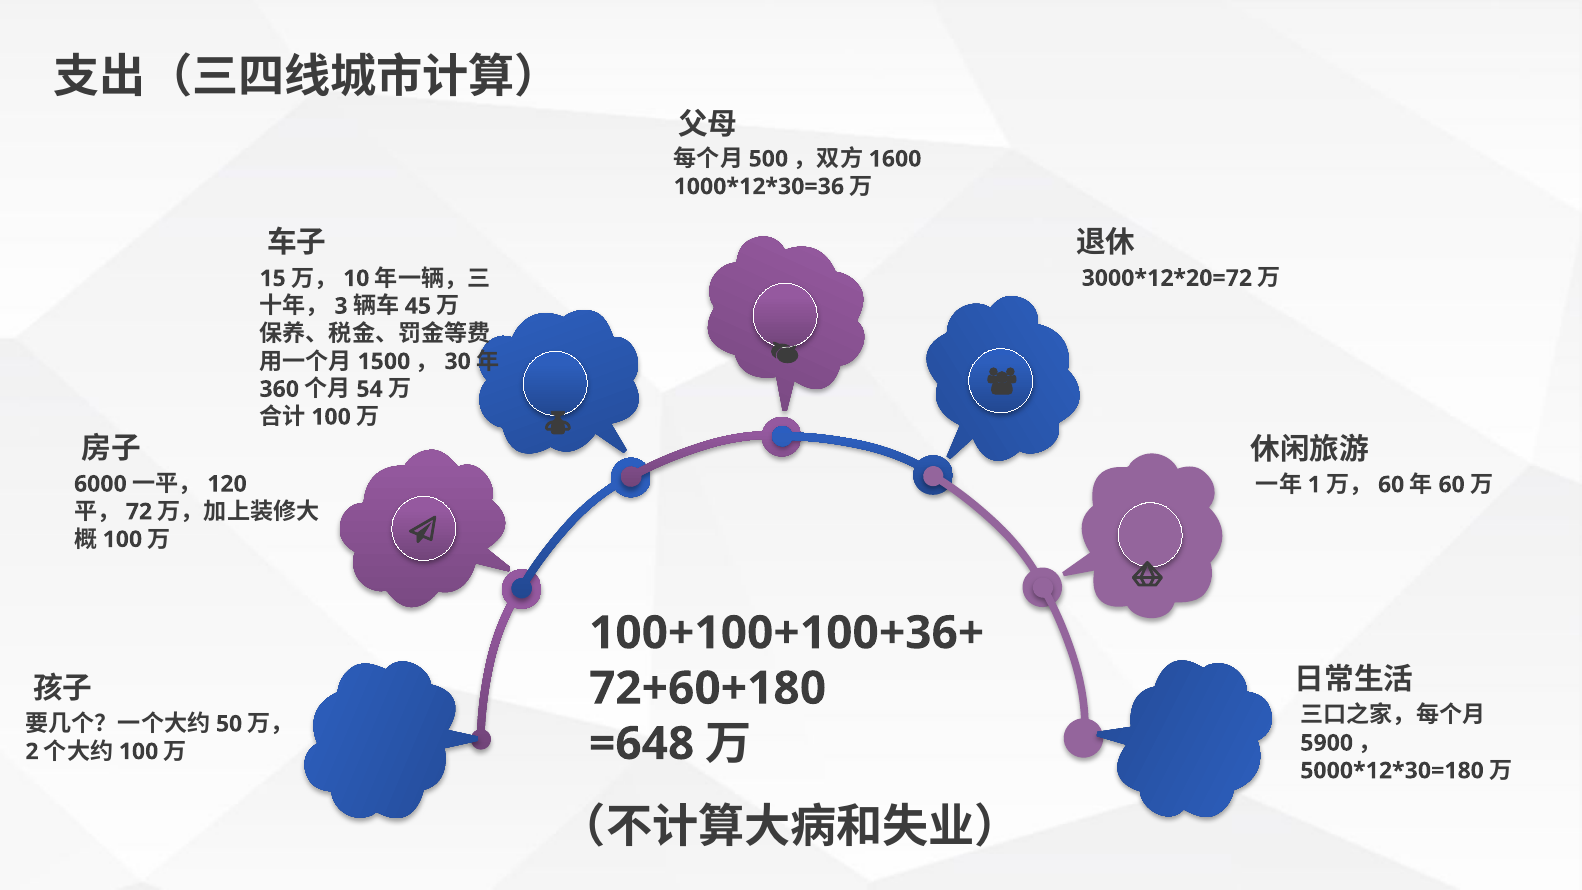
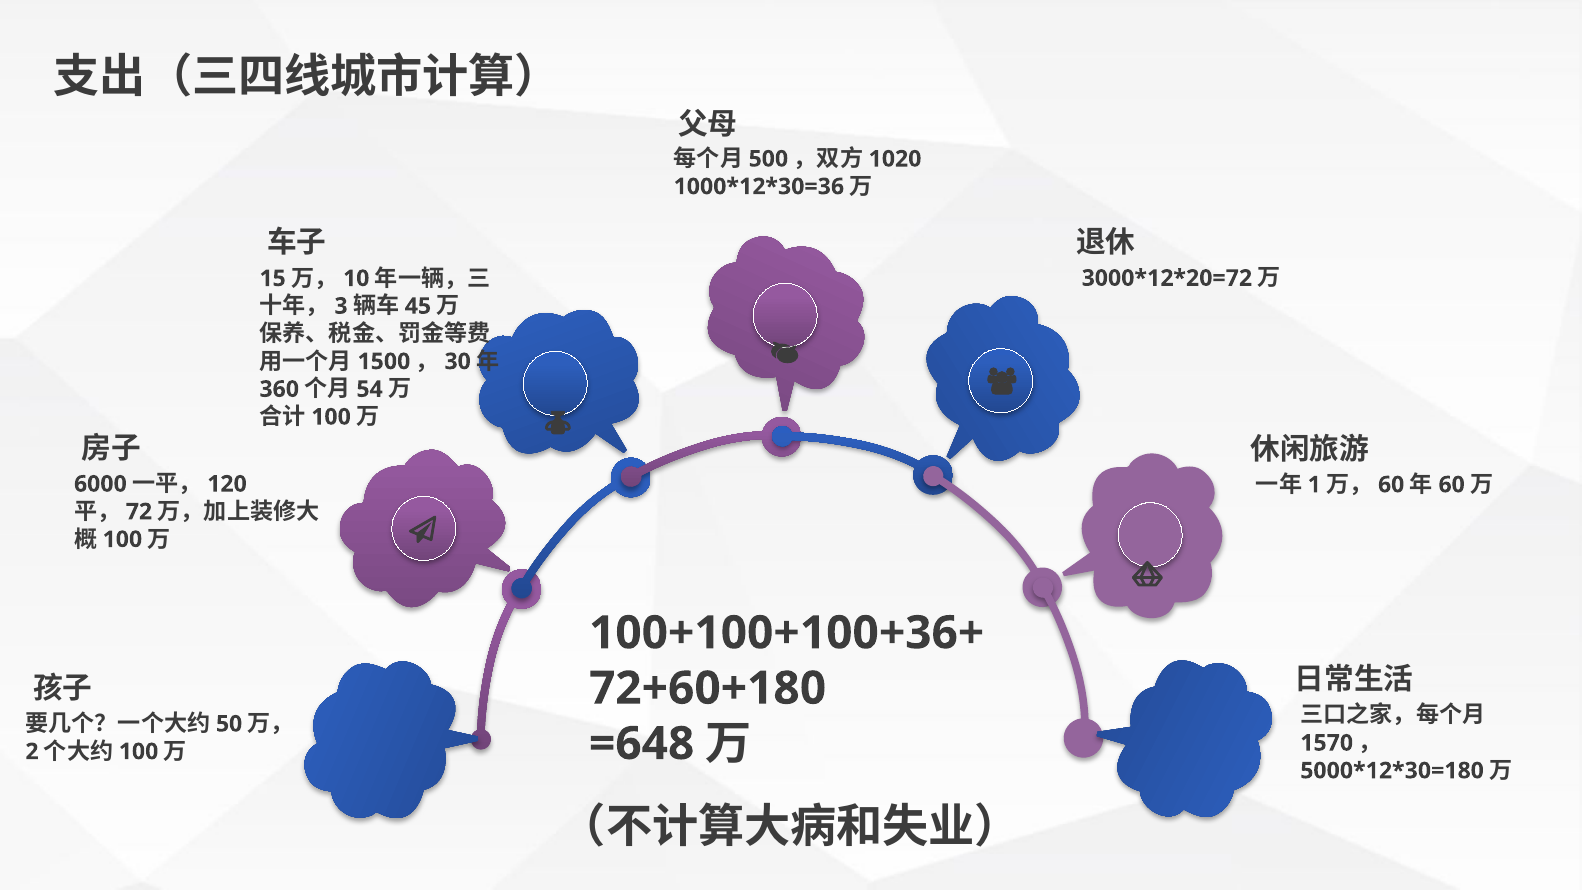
1600: 1600 -> 1020
5900: 5900 -> 1570
